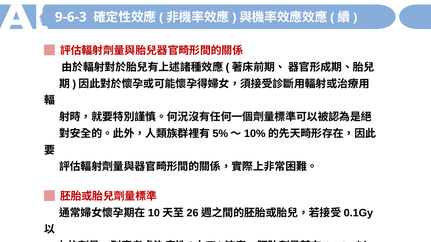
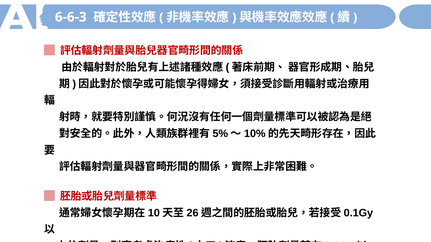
9-6-3: 9-6-3 -> 6-6-3
